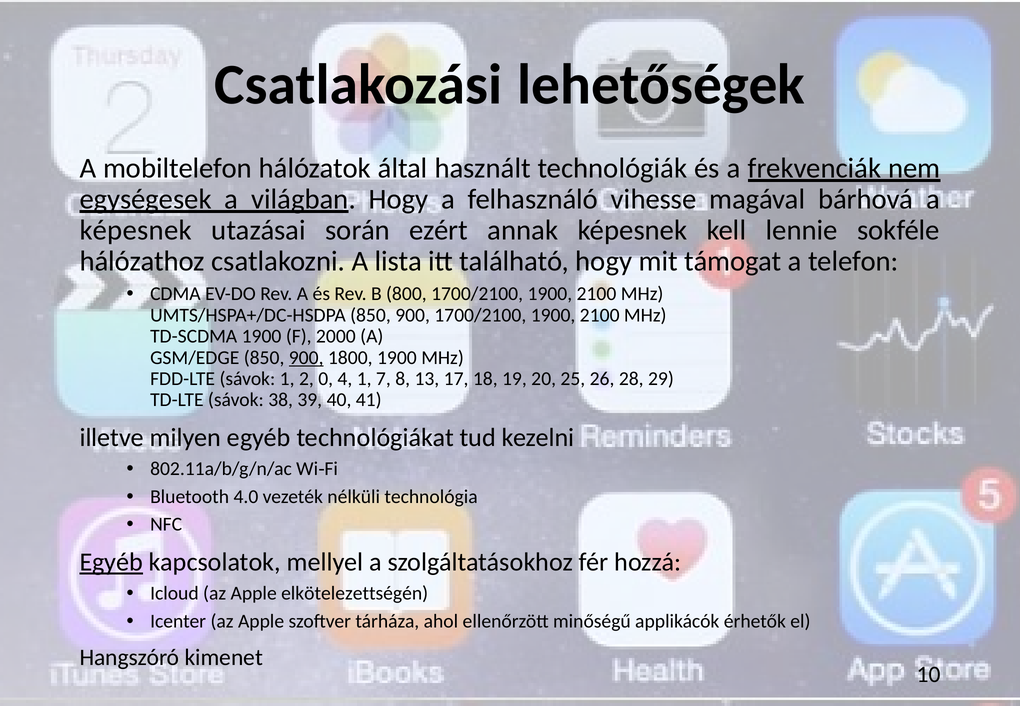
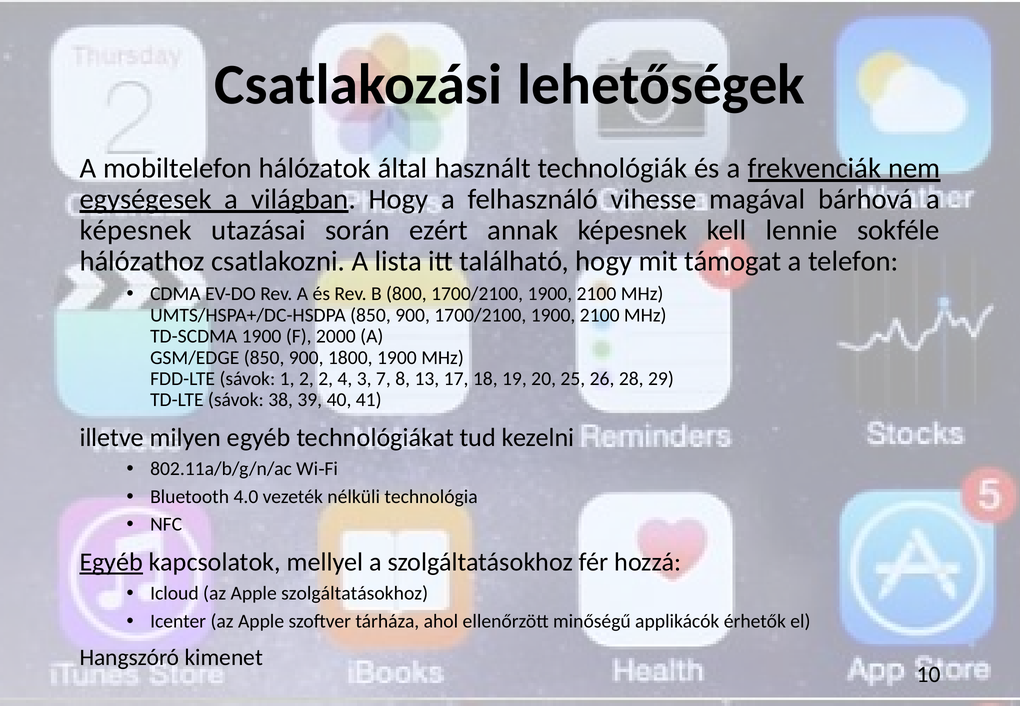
900 at (306, 358) underline: present -> none
2 0: 0 -> 2
4 1: 1 -> 3
Apple elkötelezettségén: elkötelezettségén -> szolgáltatásokhoz
